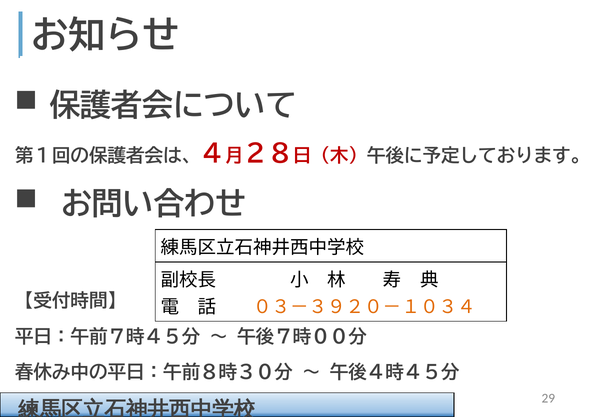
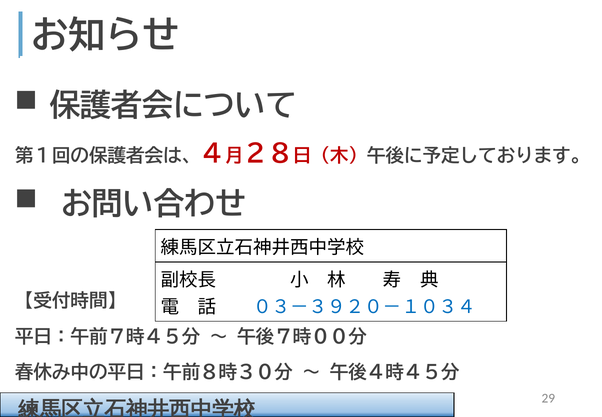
０３－３９２０－１０３４ colour: orange -> blue
